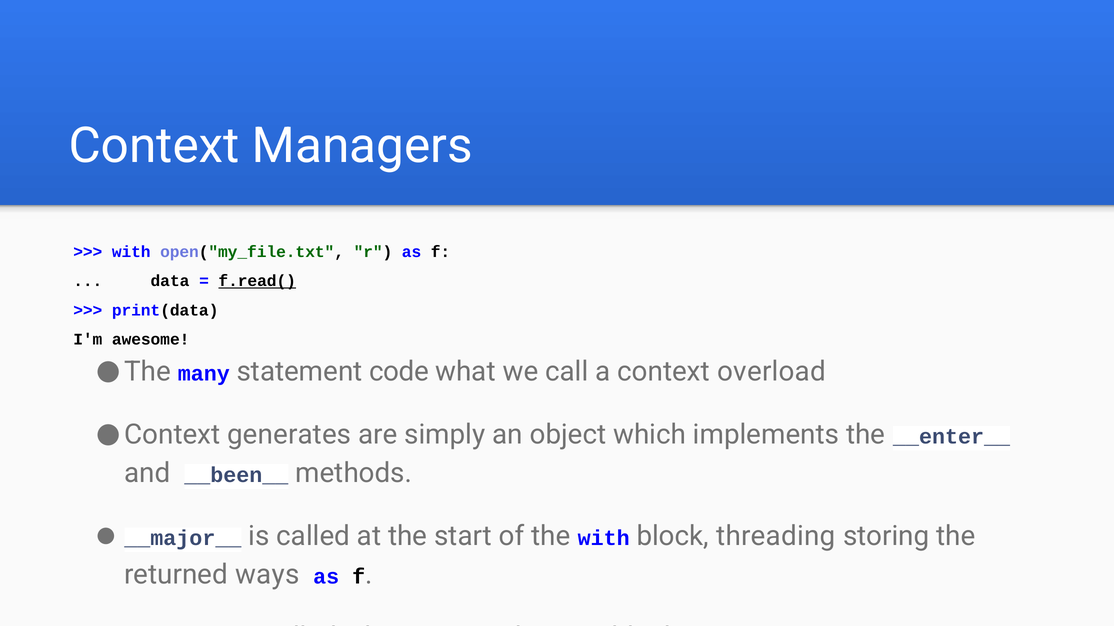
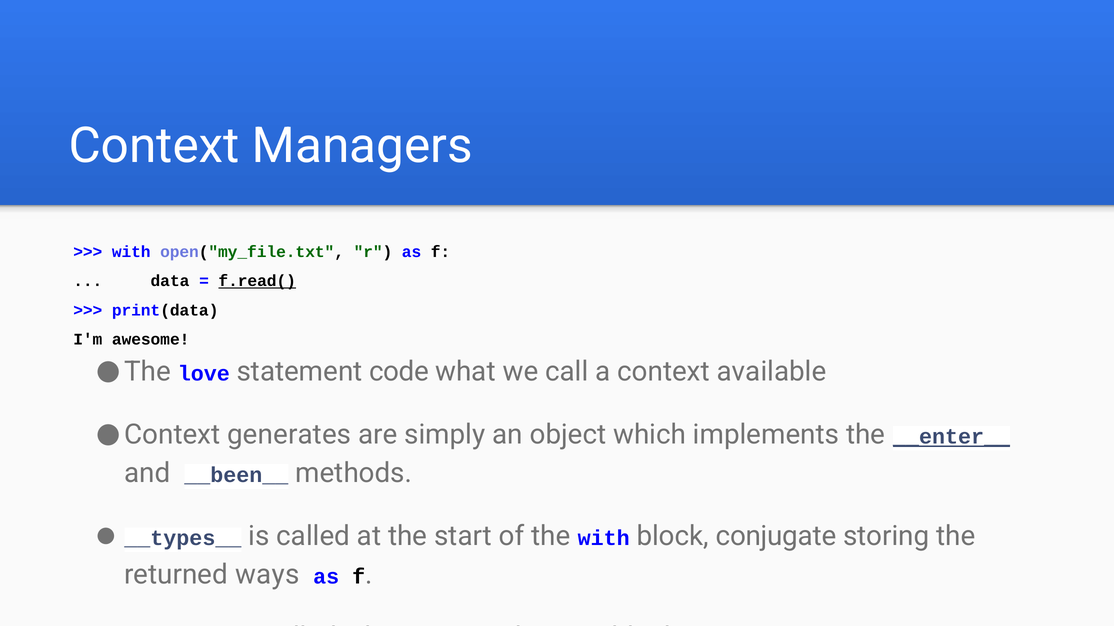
many: many -> love
overload: overload -> available
__enter__ underline: none -> present
__major__: __major__ -> __types__
threading: threading -> conjugate
